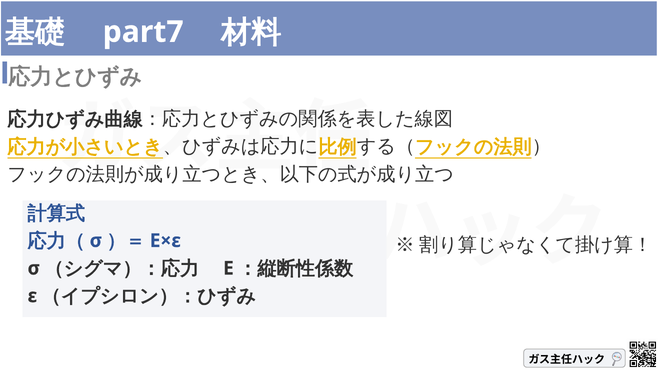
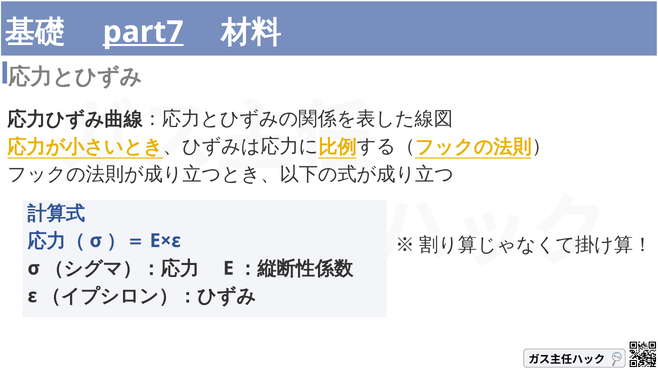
part7 underline: none -> present
